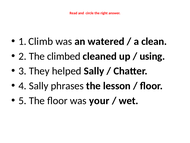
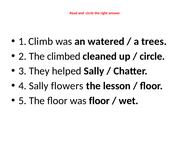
clean: clean -> trees
using at (152, 56): using -> circle
phrases: phrases -> flowers
was your: your -> floor
